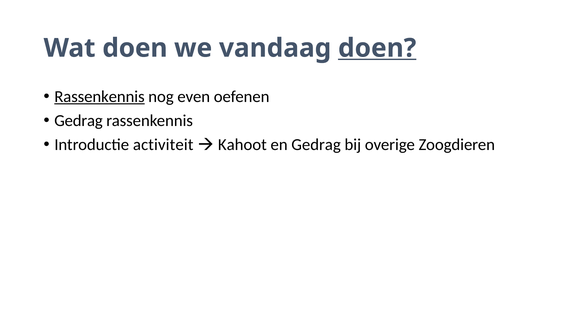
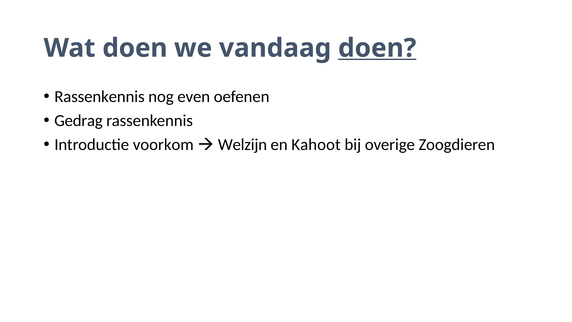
Rassenkennis at (99, 97) underline: present -> none
activiteit: activiteit -> voorkom
Kahoot: Kahoot -> Welzijn
en Gedrag: Gedrag -> Kahoot
